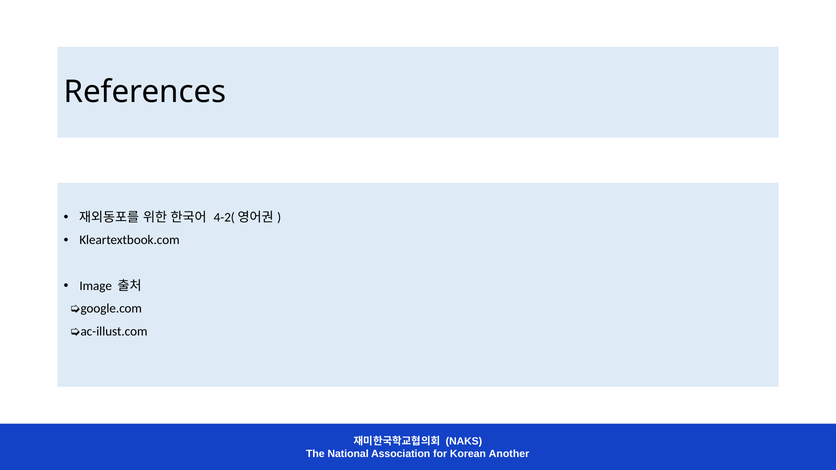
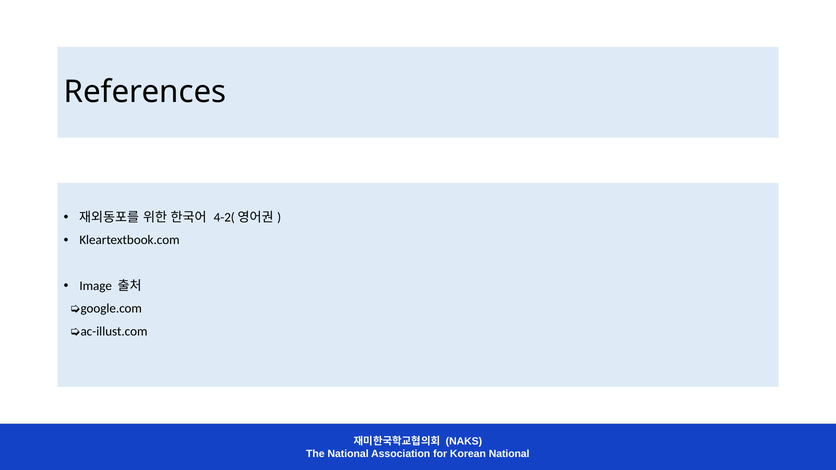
Korean Another: Another -> National
